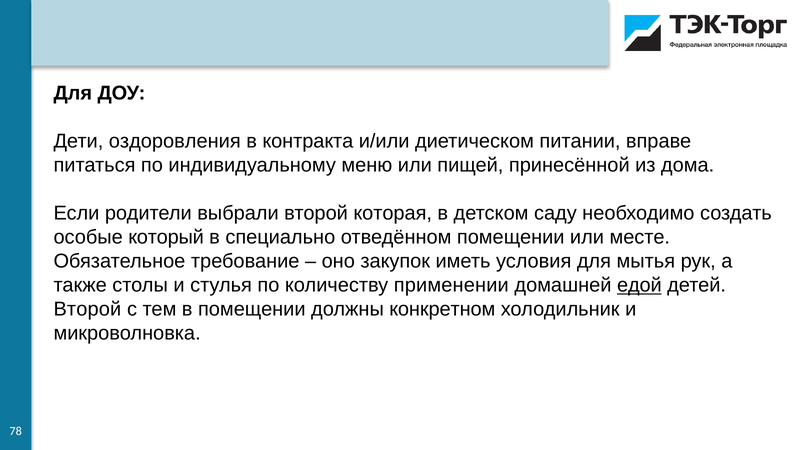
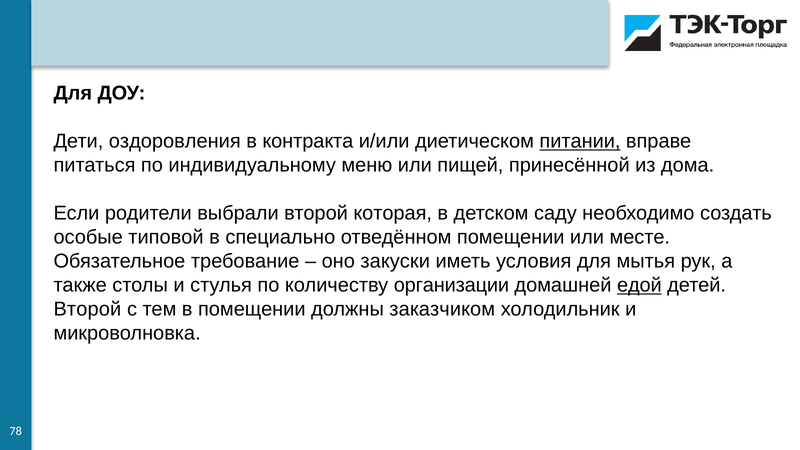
питании underline: none -> present
который: который -> типовой
закупок: закупок -> закуски
применении: применении -> организации
конкретном: конкретном -> заказчиком
